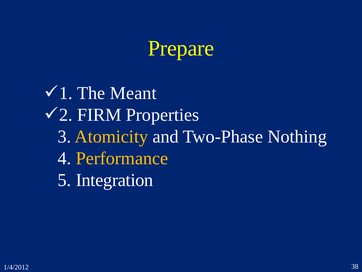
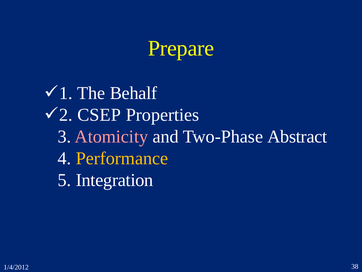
Meant: Meant -> Behalf
FIRM: FIRM -> CSEP
Atomicity colour: yellow -> pink
Nothing: Nothing -> Abstract
